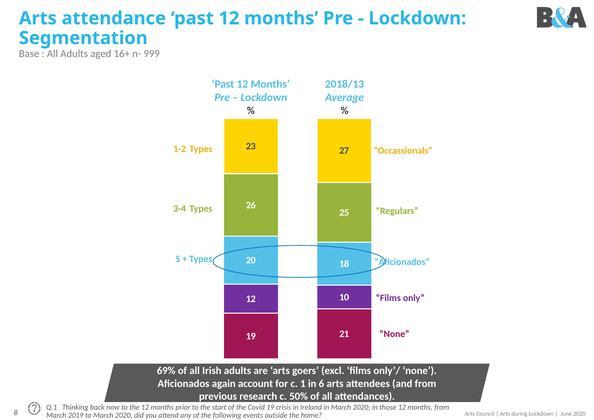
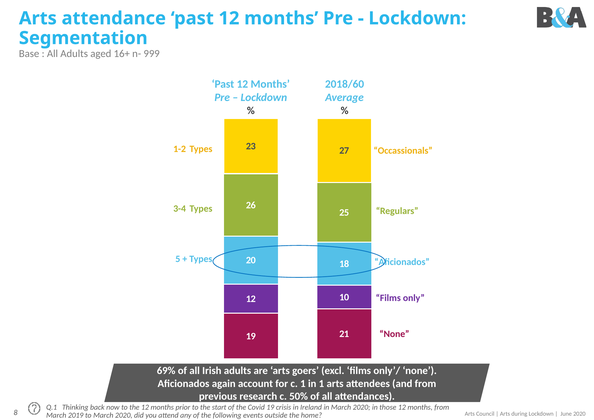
2018/13: 2018/13 -> 2018/60
in 6: 6 -> 1
